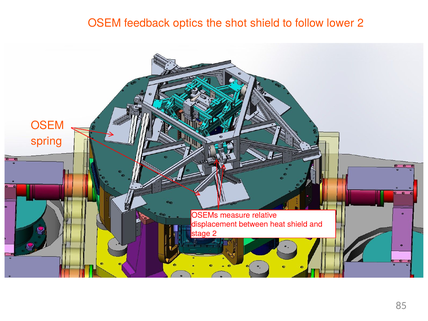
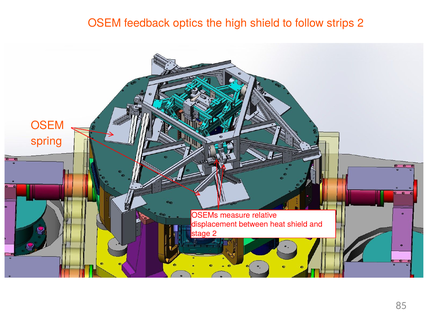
shot: shot -> high
lower: lower -> strips
